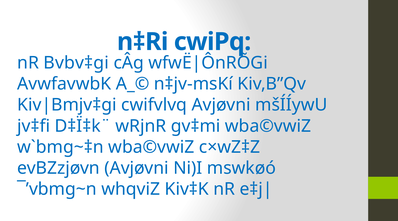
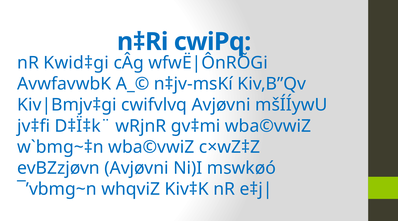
Bvbv‡gi: Bvbv‡gi -> Kwid‡gi
